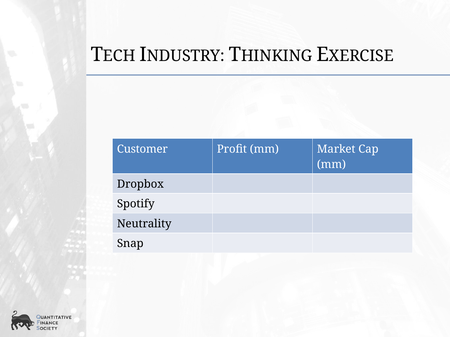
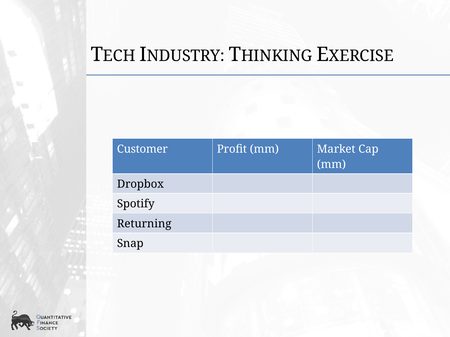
Neutrality: Neutrality -> Returning
